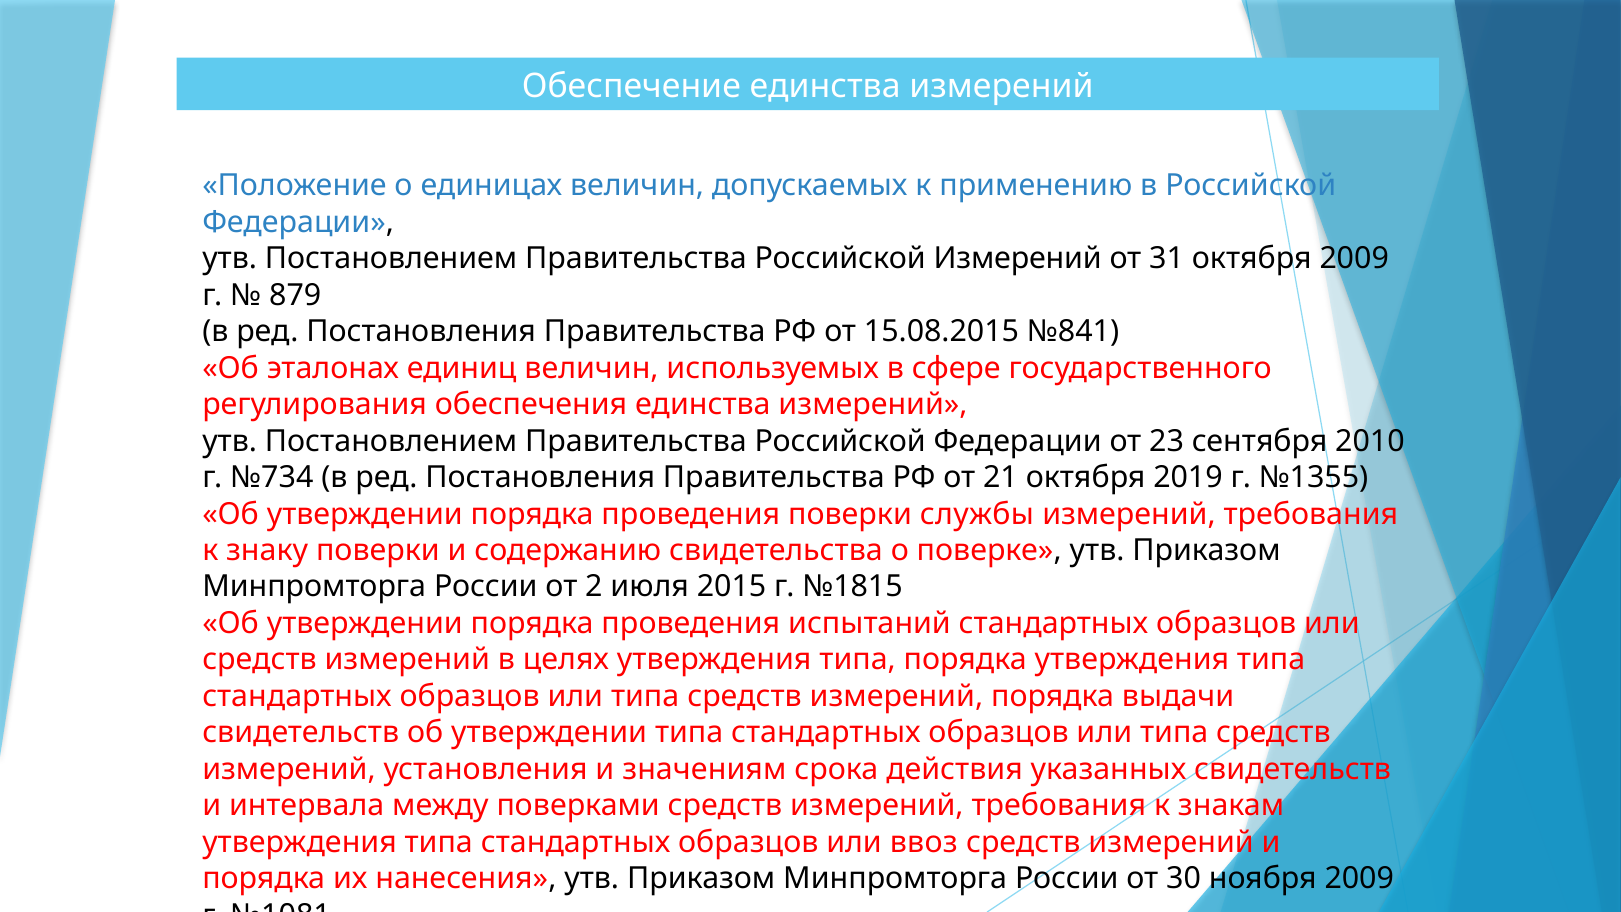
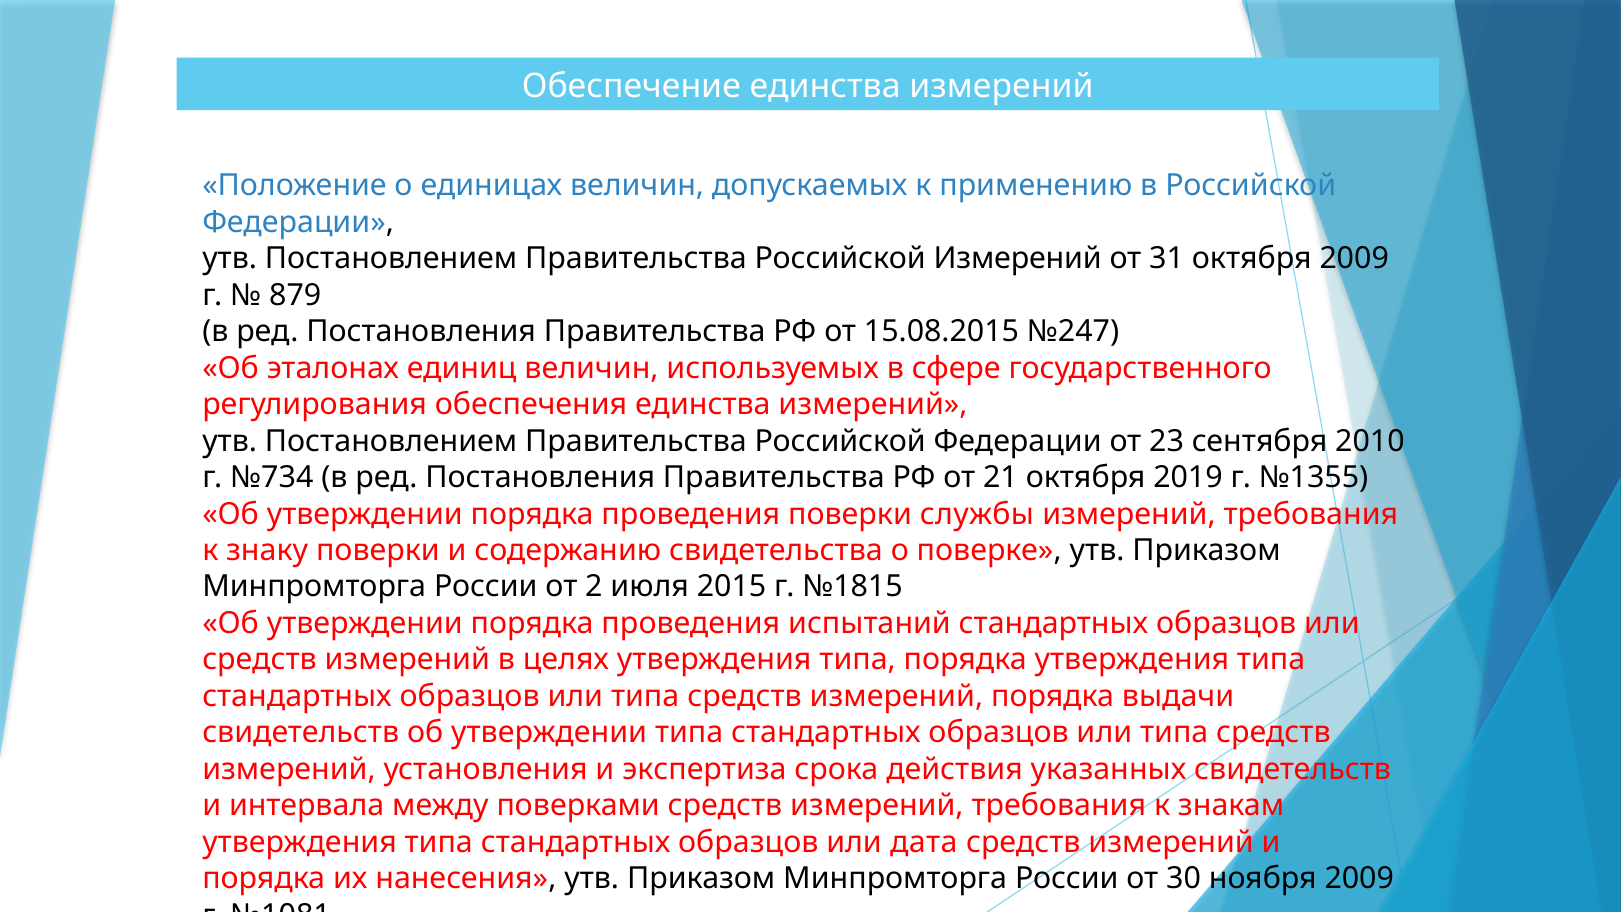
№841: №841 -> №247
значениям: значениям -> экспертиза
ввоз: ввоз -> дата
